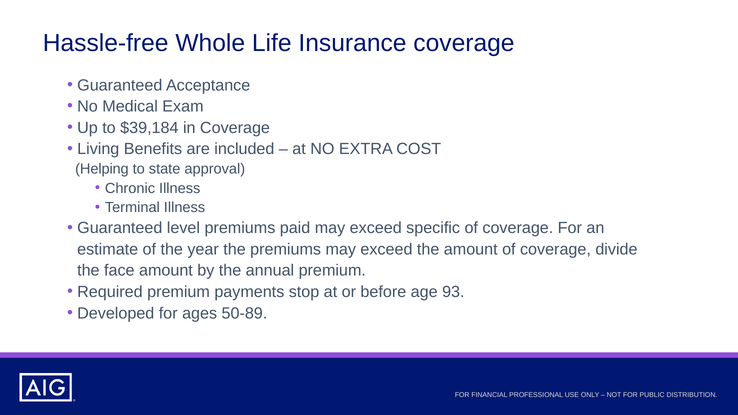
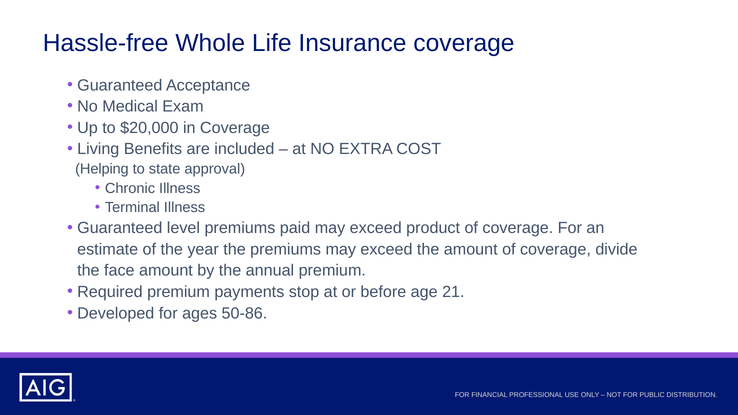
$39,184: $39,184 -> $20,000
specific: specific -> product
93: 93 -> 21
50-89: 50-89 -> 50-86
